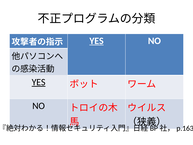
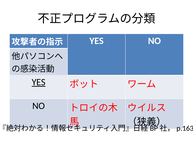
YES at (97, 41) underline: present -> none
